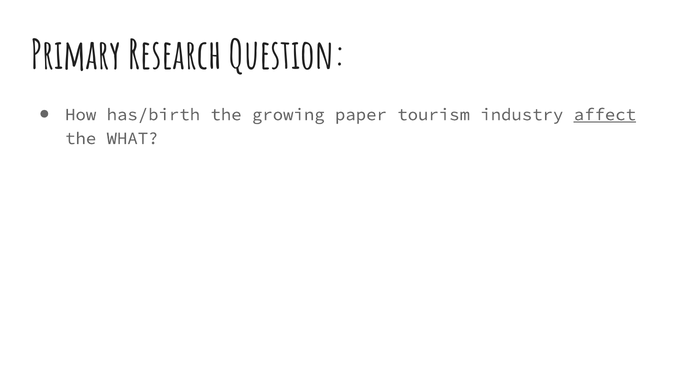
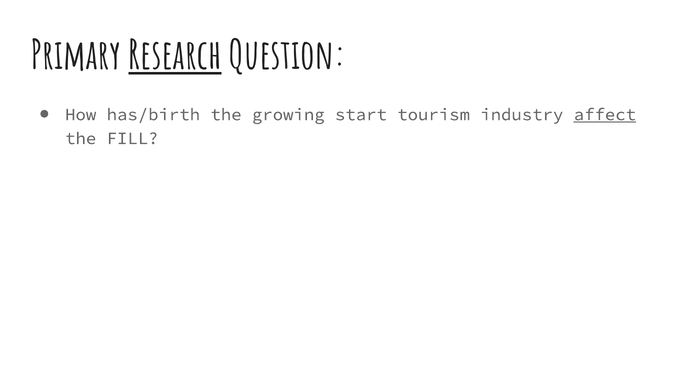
Research underline: none -> present
paper: paper -> start
WHAT: WHAT -> FILL
